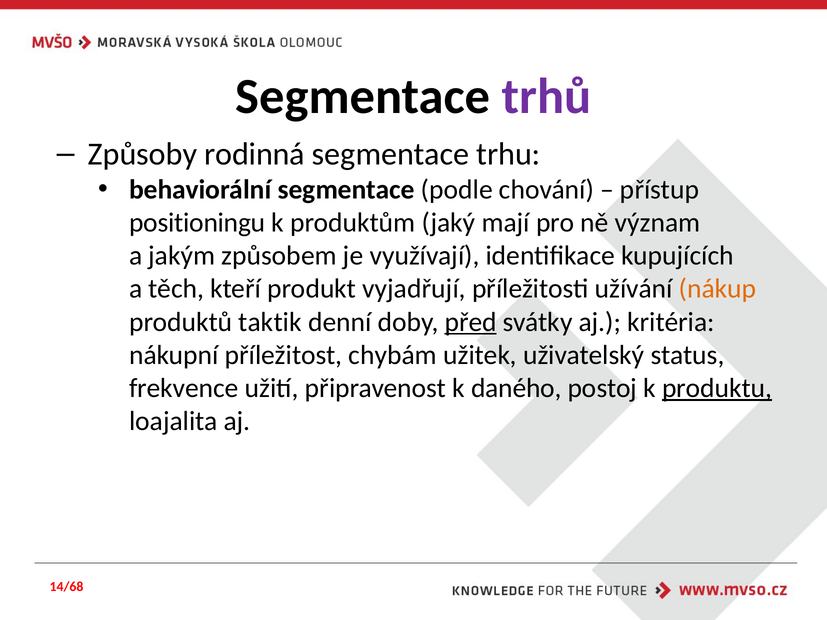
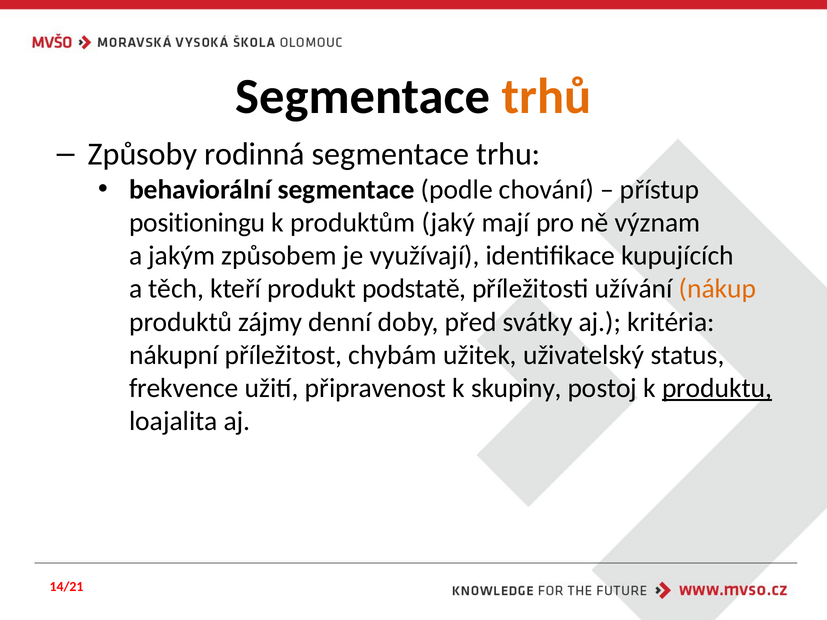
trhů colour: purple -> orange
vyjadřují: vyjadřují -> podstatě
taktik: taktik -> zájmy
před underline: present -> none
daného: daného -> skupiny
14/68: 14/68 -> 14/21
